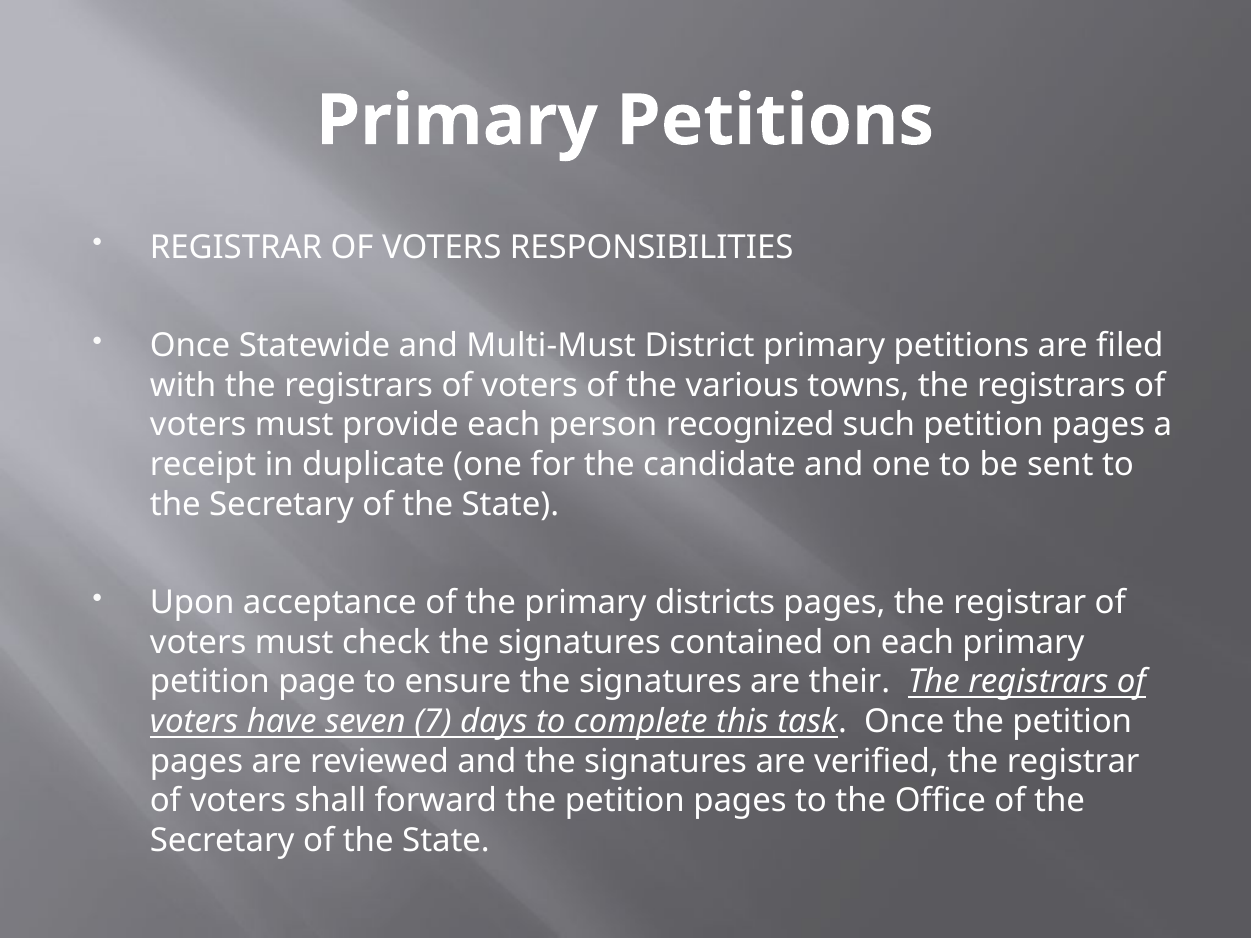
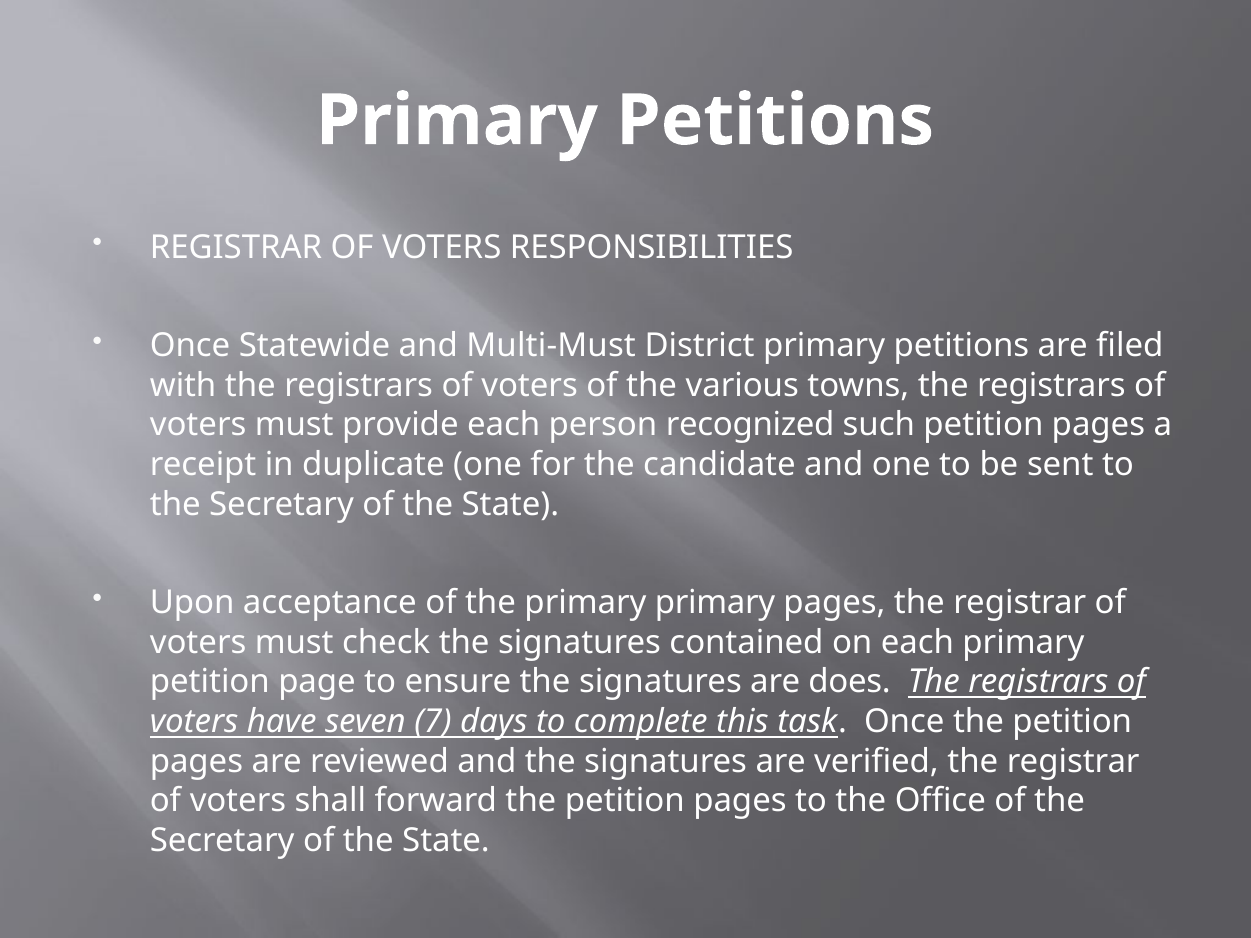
primary districts: districts -> primary
their: their -> does
